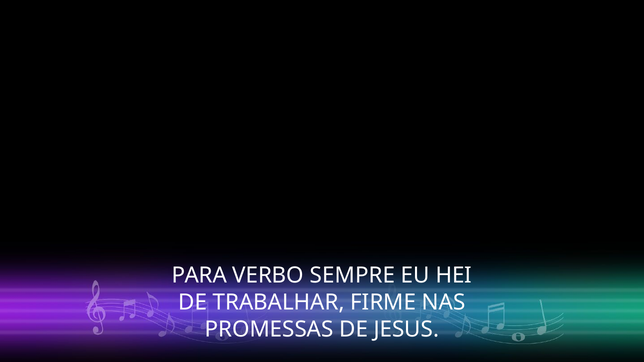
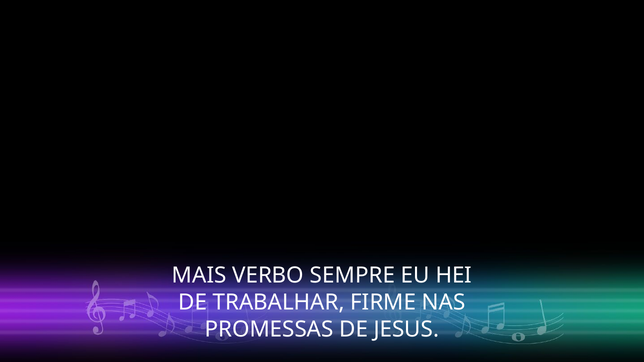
PARA: PARA -> MAIS
